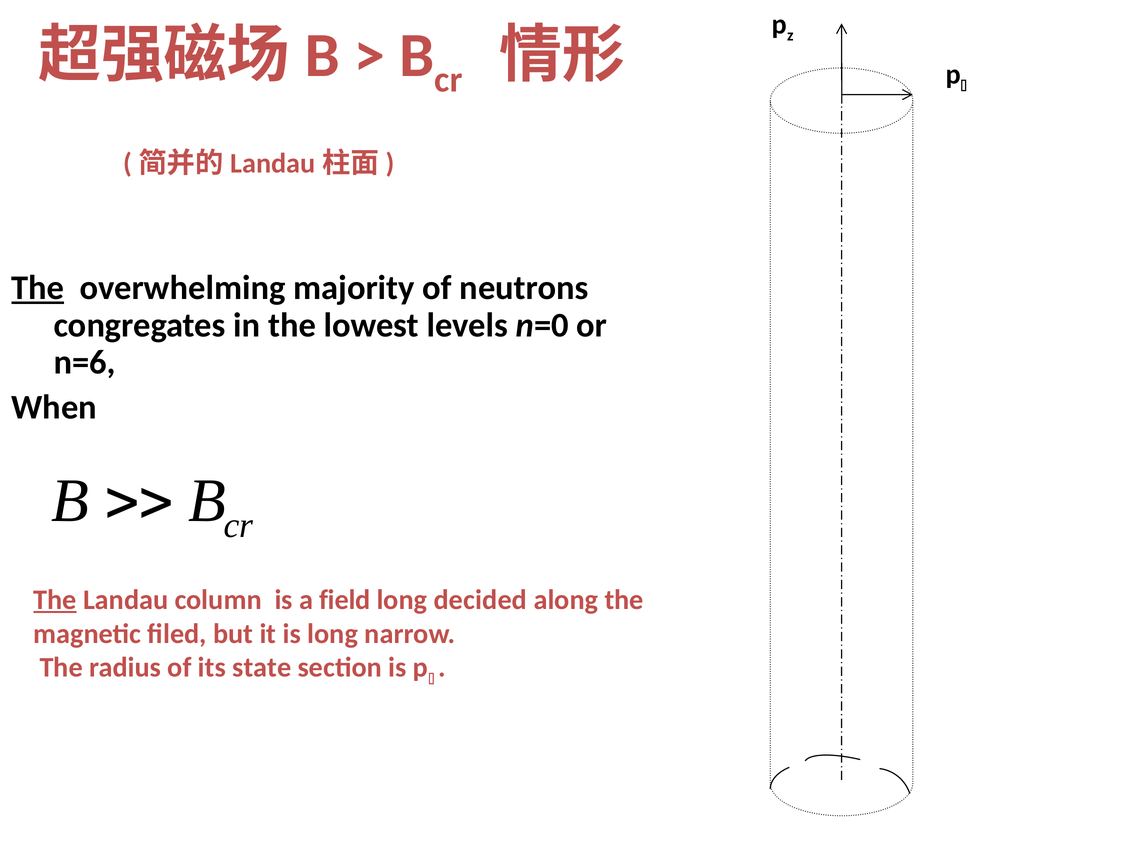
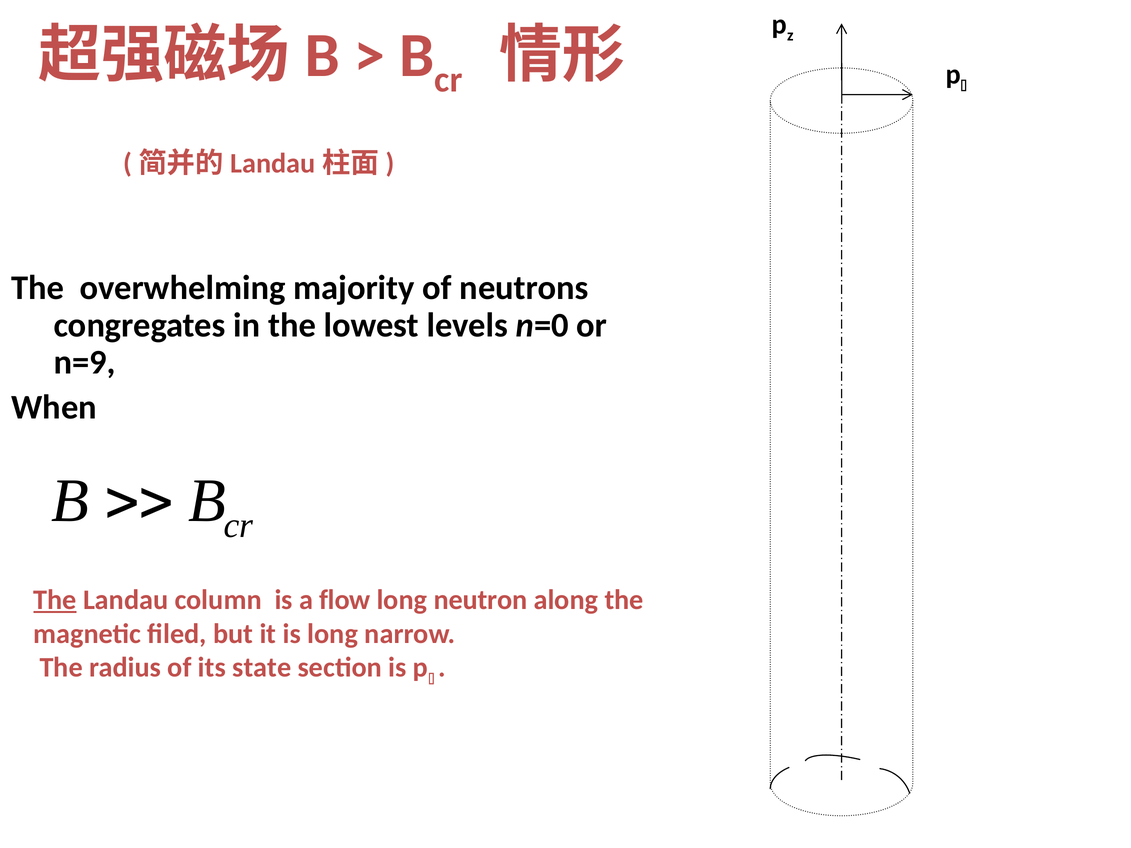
The at (38, 288) underline: present -> none
n=6: n=6 -> n=9
field: field -> flow
decided: decided -> neutron
